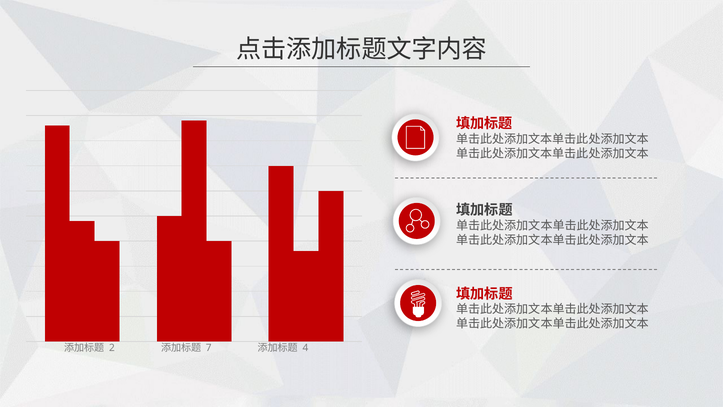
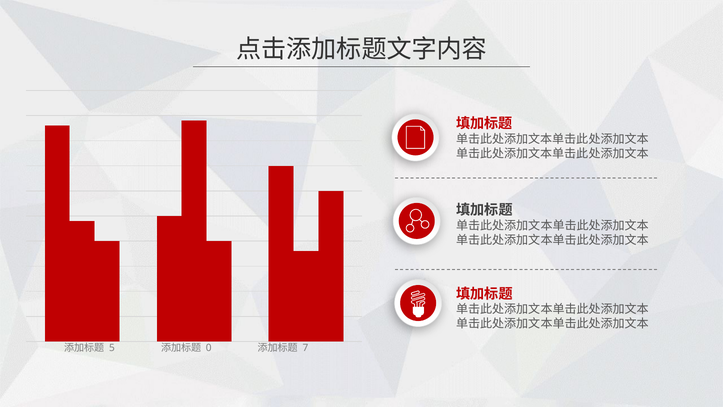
2: 2 -> 5
7: 7 -> 0
4: 4 -> 7
